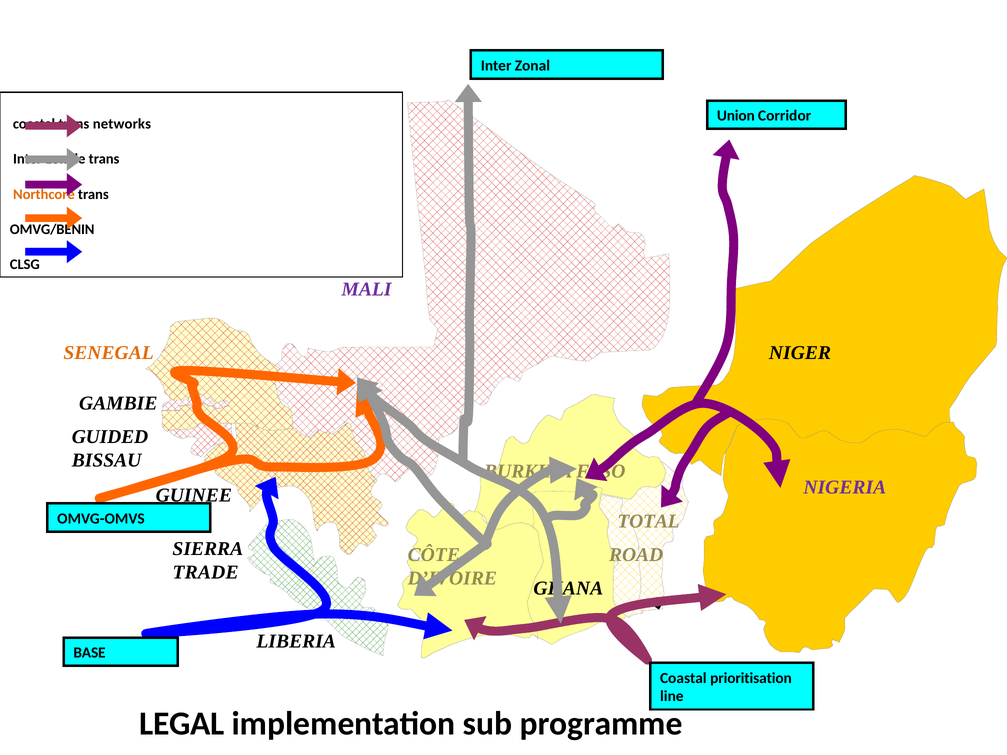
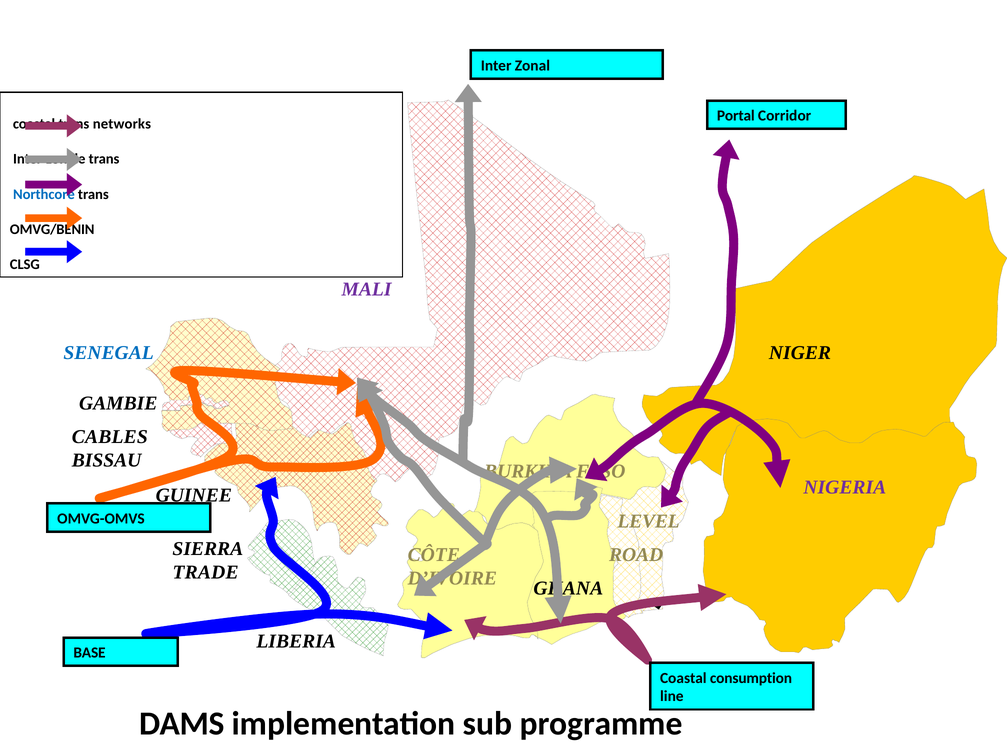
Union: Union -> Portal
Northcore colour: orange -> blue
SENEGAL colour: orange -> blue
GUIDED: GUIDED -> CABLES
TOTAL: TOTAL -> LEVEL
prioritisation: prioritisation -> consumption
LEGAL: LEGAL -> DAMS
